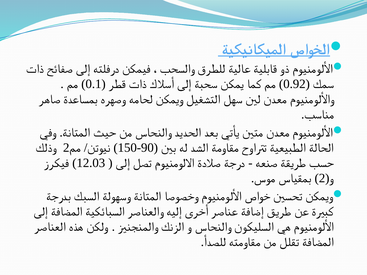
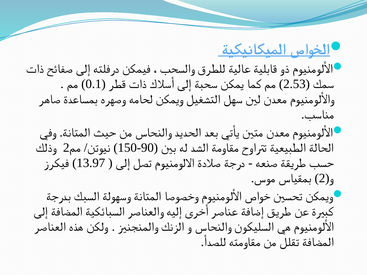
0.92: 0.92 -> 2.53
12.03: 12.03 -> 13.97
